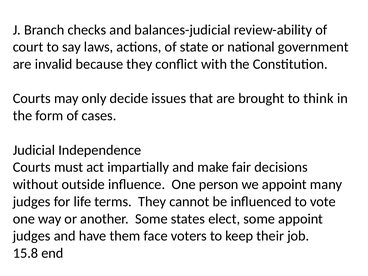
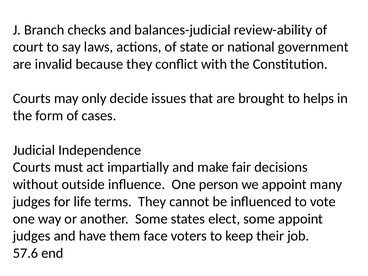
think: think -> helps
15.8: 15.8 -> 57.6
